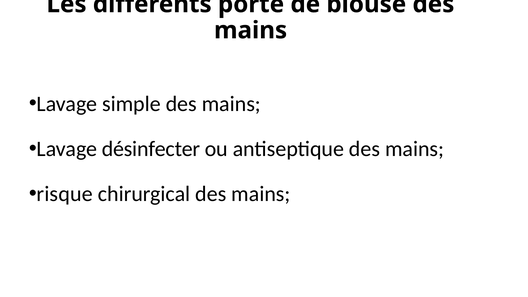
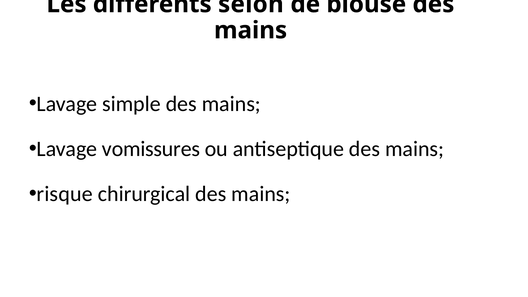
porte: porte -> selon
désinfecter: désinfecter -> vomissures
